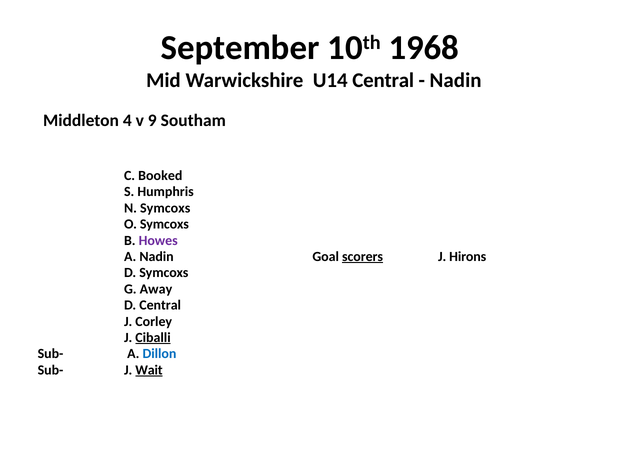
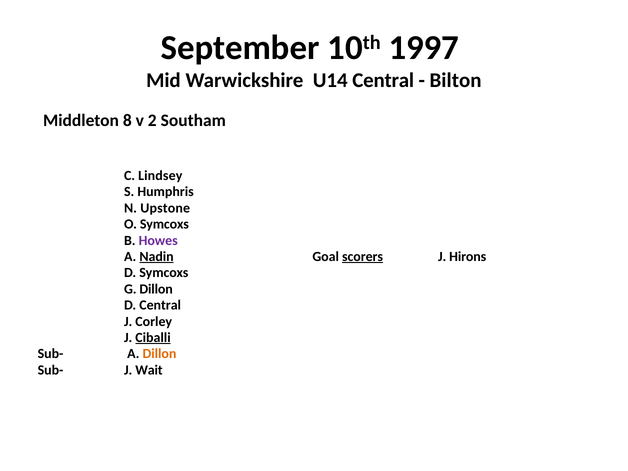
1968: 1968 -> 1997
Nadin at (456, 80): Nadin -> Bilton
4: 4 -> 8
9: 9 -> 2
Booked: Booked -> Lindsey
N Symcoxs: Symcoxs -> Upstone
Nadin at (157, 257) underline: none -> present
G Away: Away -> Dillon
Dillon at (159, 354) colour: blue -> orange
Wait underline: present -> none
